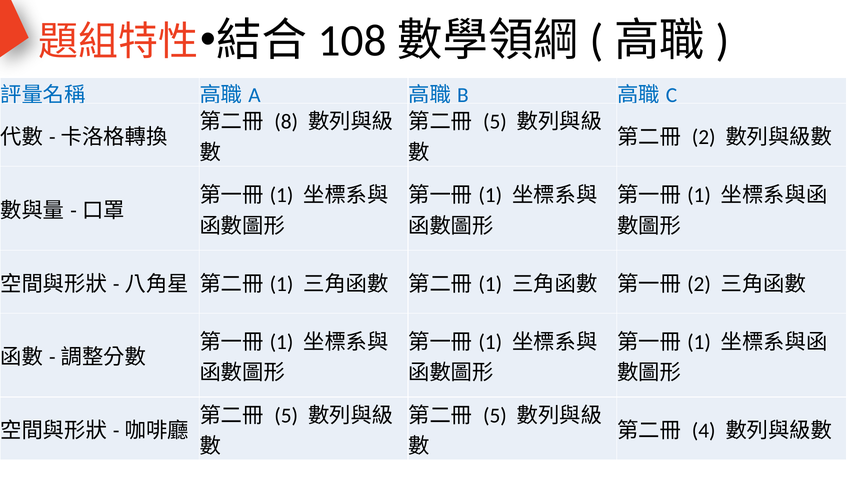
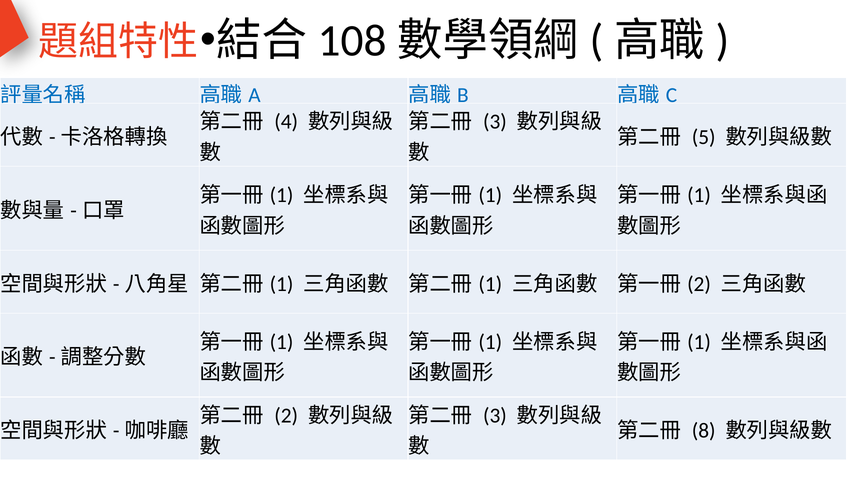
8: 8 -> 4
5 at (495, 122): 5 -> 3
2 at (704, 137): 2 -> 5
5 at (286, 415): 5 -> 2
5 at (495, 415): 5 -> 3
4: 4 -> 8
